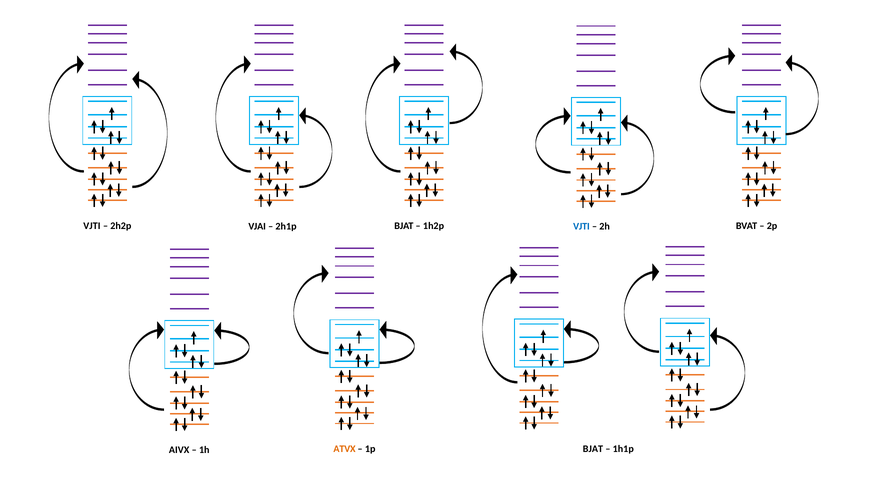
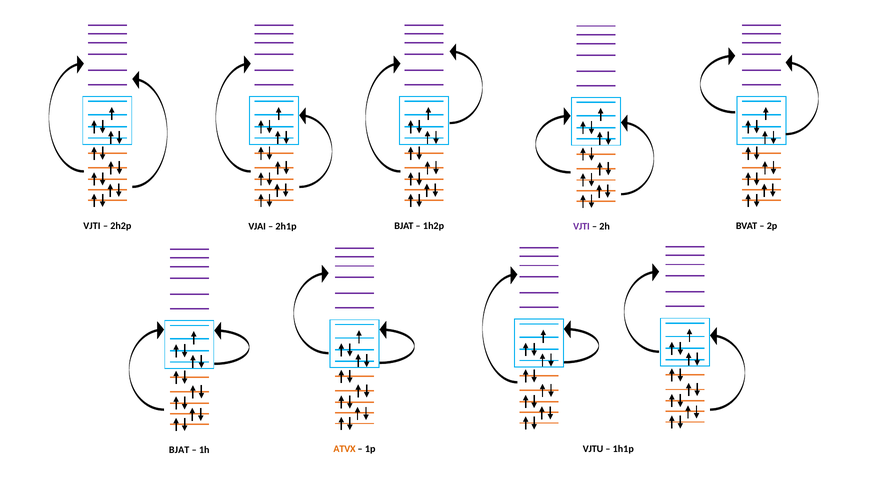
VJTI at (581, 226) colour: blue -> purple
AIVX at (179, 449): AIVX -> BJAT
1p BJAT: BJAT -> VJTU
